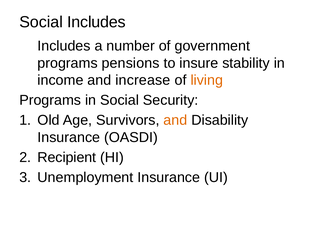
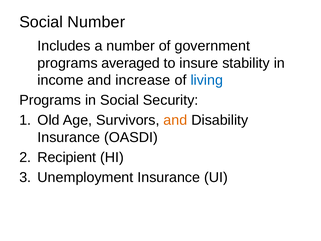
Social Includes: Includes -> Number
pensions: pensions -> averaged
living colour: orange -> blue
